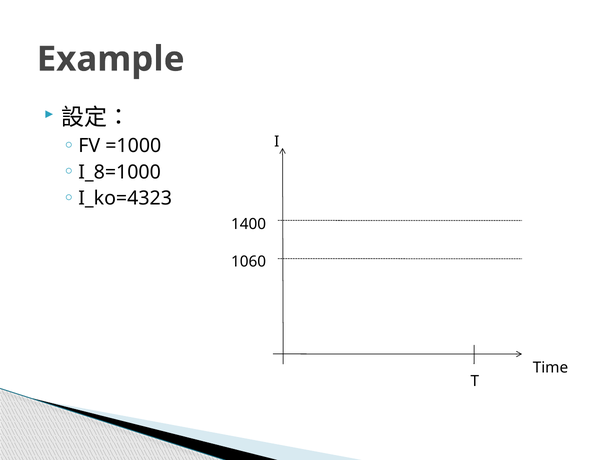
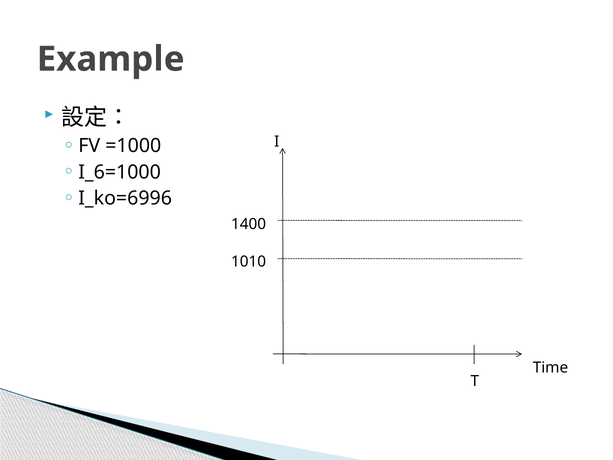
I_8=1000: I_8=1000 -> I_6=1000
I_ko=4323: I_ko=4323 -> I_ko=6996
1060: 1060 -> 1010
